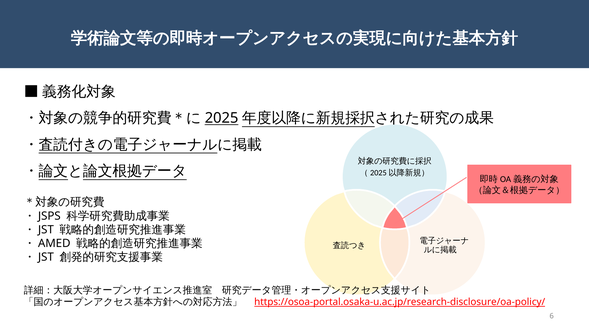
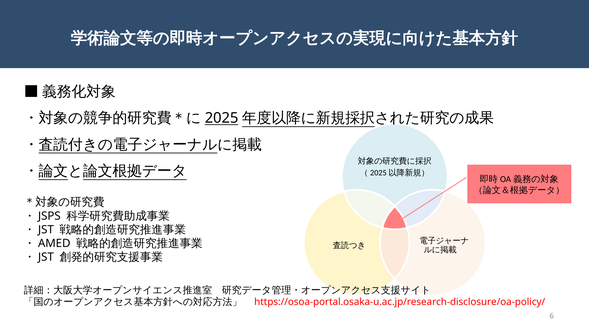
https://osoa-portal.osaka-u.ac.jp/research-disclosure/oa-policy/ underline: present -> none
